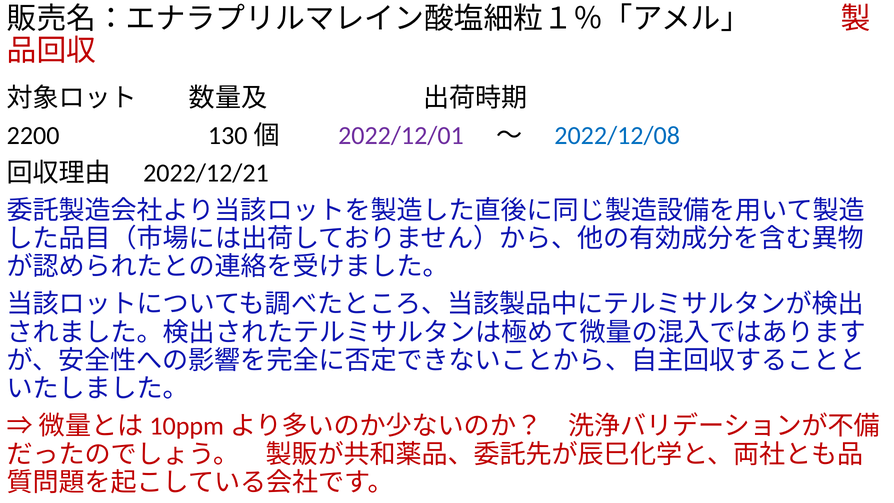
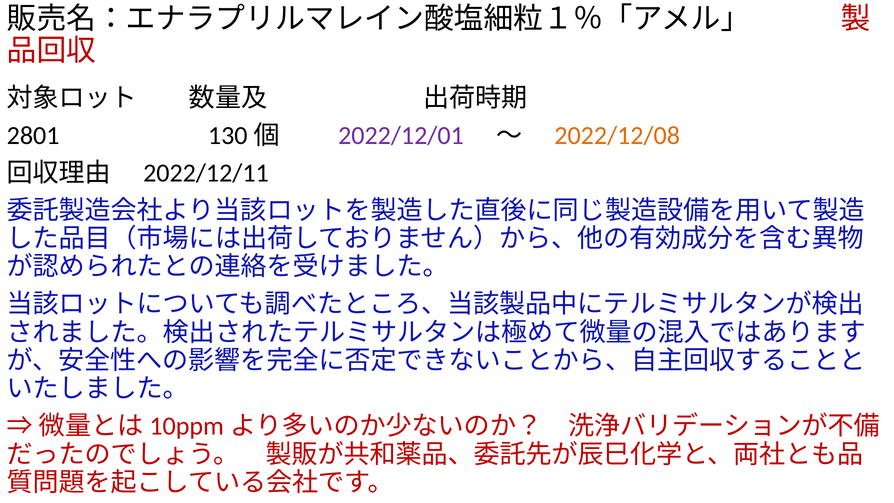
2200: 2200 -> 2801
2022/12/08 colour: blue -> orange
2022/12/21: 2022/12/21 -> 2022/12/11
